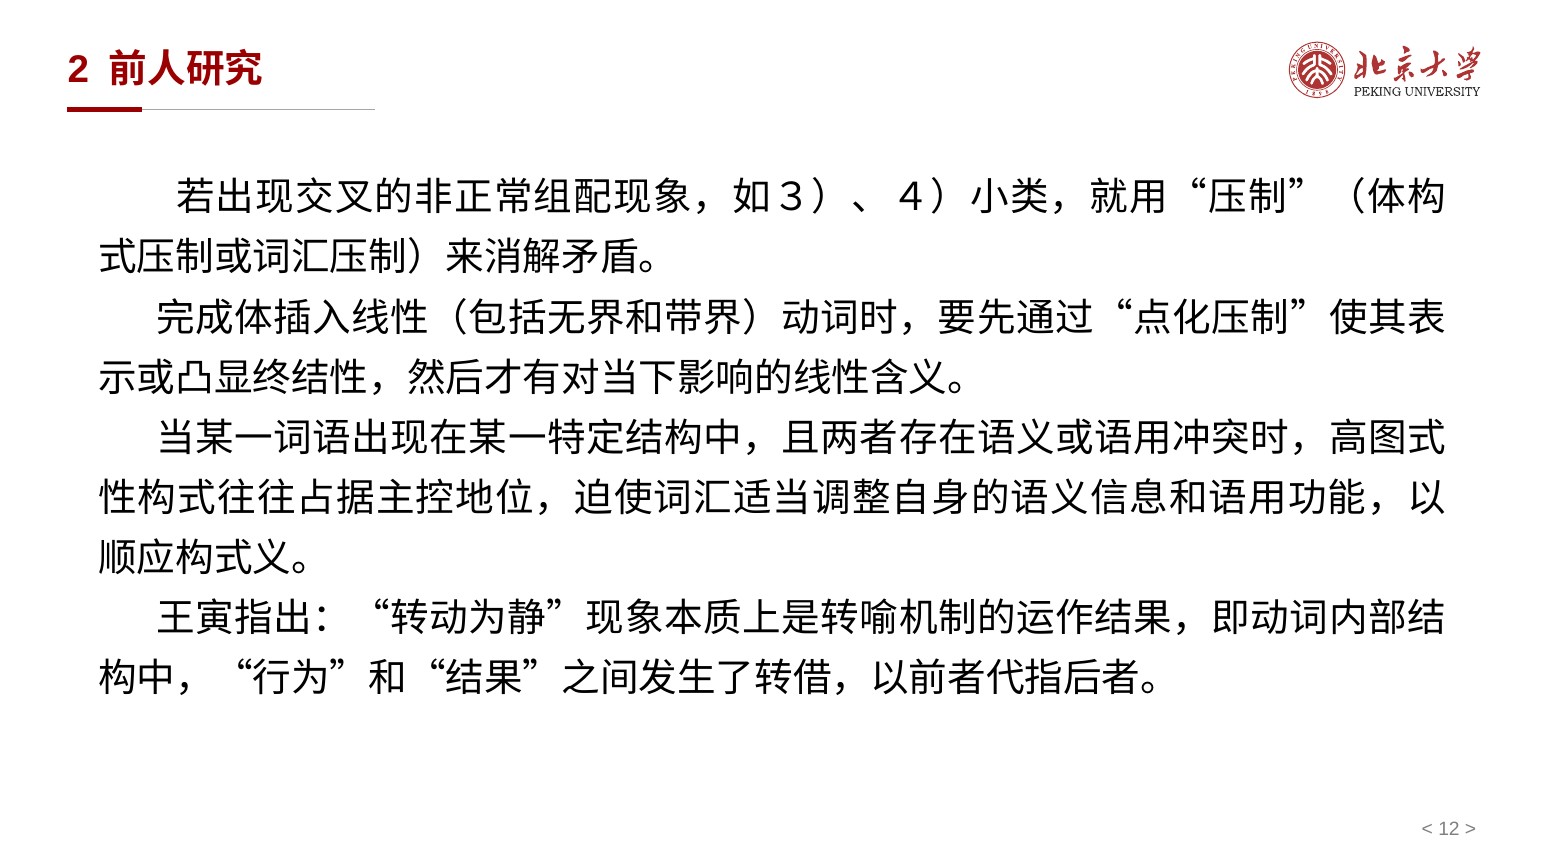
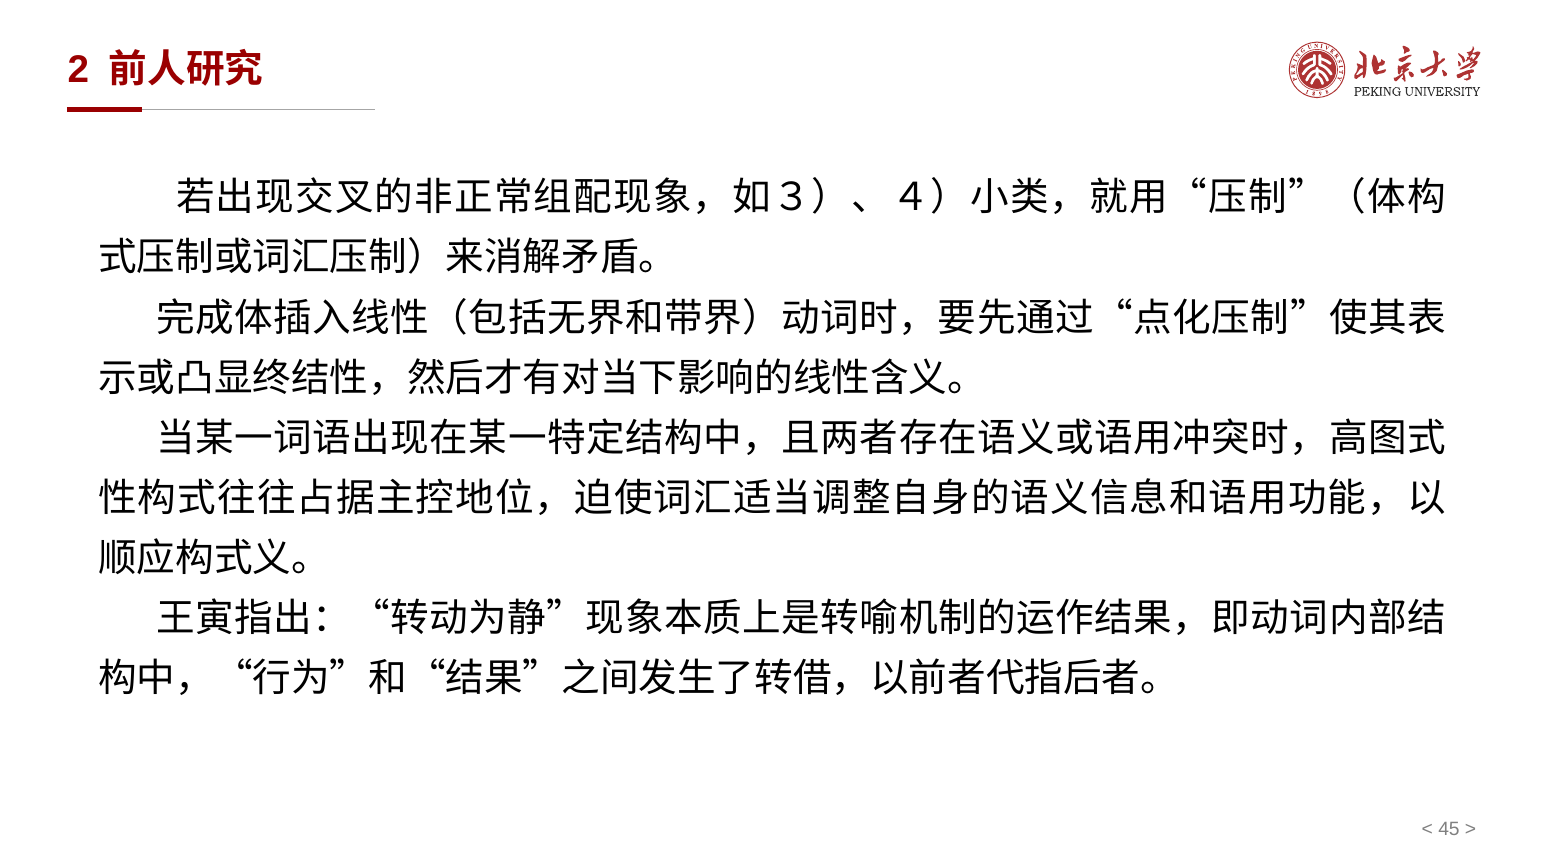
12: 12 -> 45
